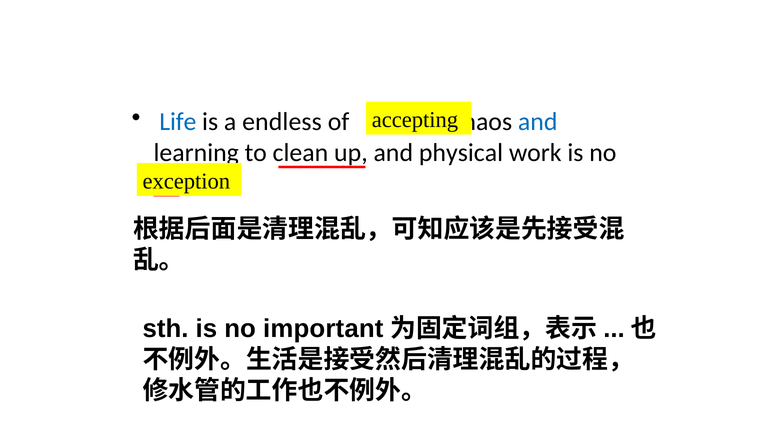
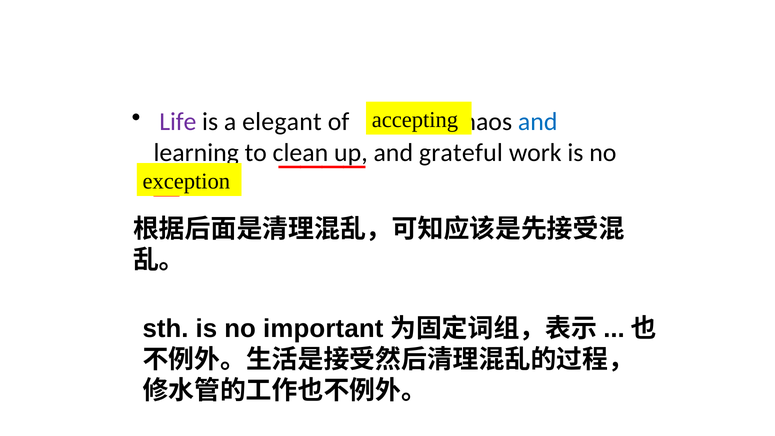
Life colour: blue -> purple
endless: endless -> elegant
physical: physical -> grateful
